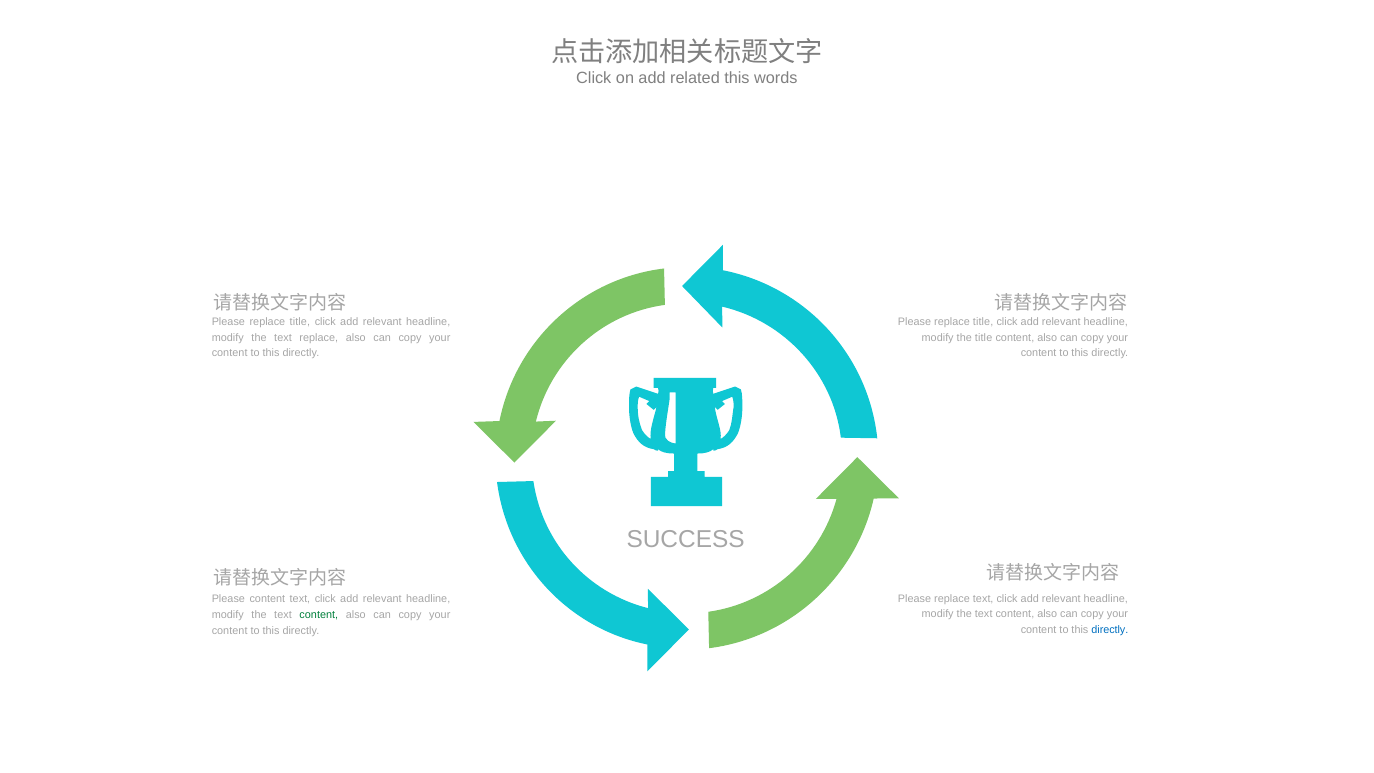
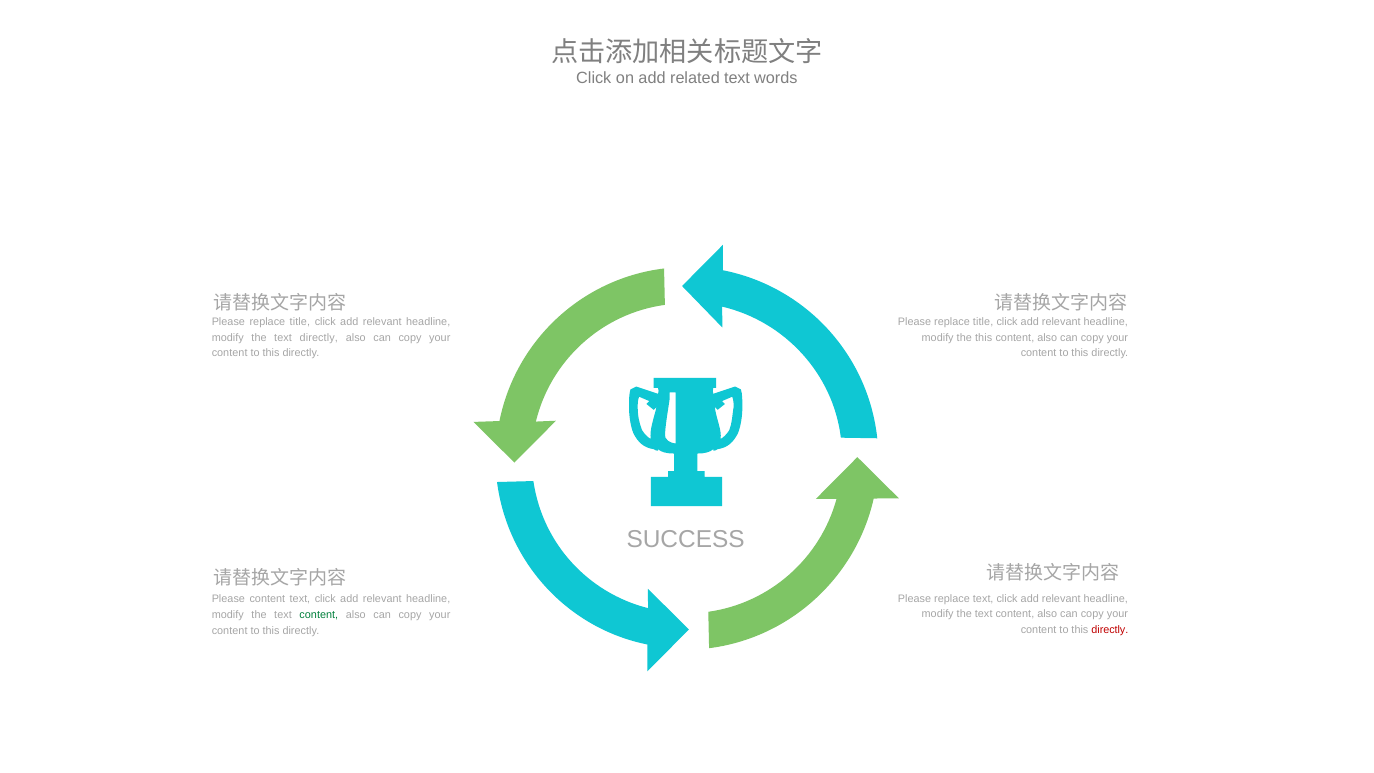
related this: this -> text
text replace: replace -> directly
the title: title -> this
directly at (1110, 630) colour: blue -> red
